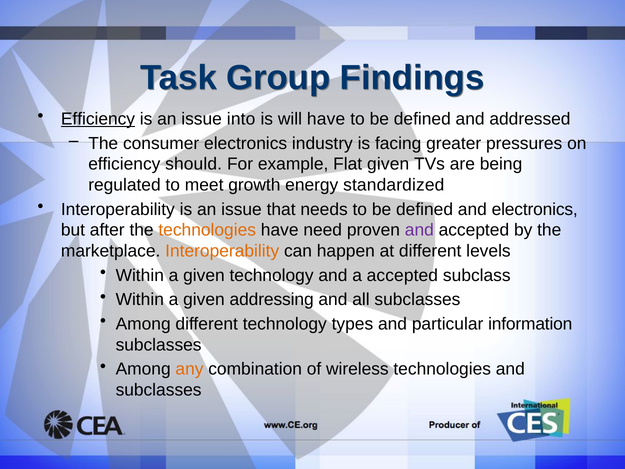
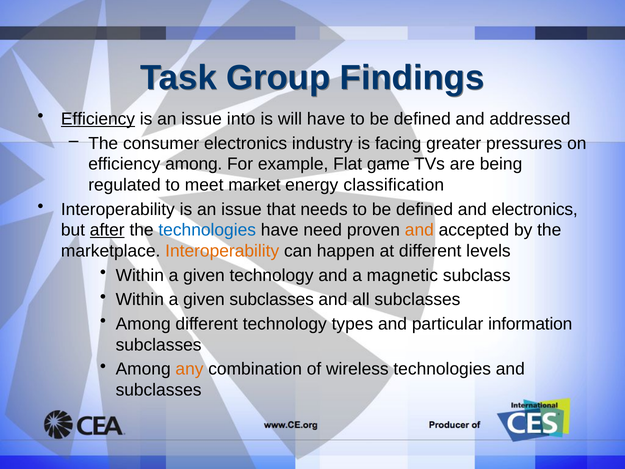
efficiency should: should -> among
Flat given: given -> game
growth: growth -> market
standardized: standardized -> classification
after underline: none -> present
technologies at (207, 230) colour: orange -> blue
and at (419, 230) colour: purple -> orange
a accepted: accepted -> magnetic
given addressing: addressing -> subclasses
